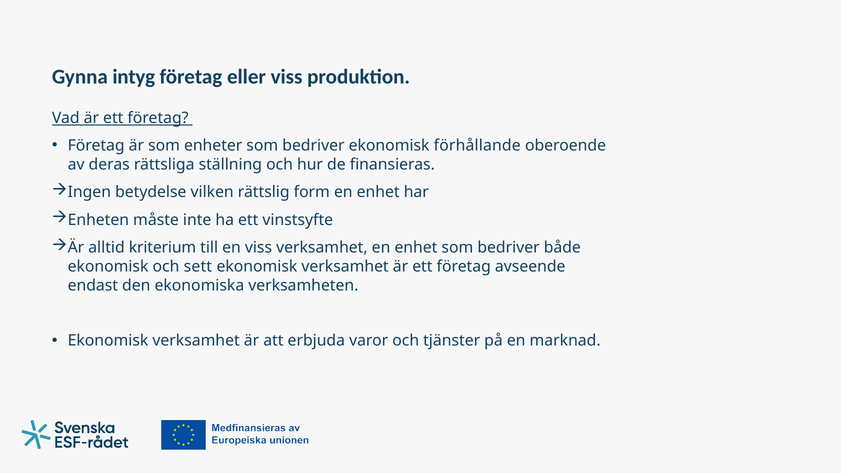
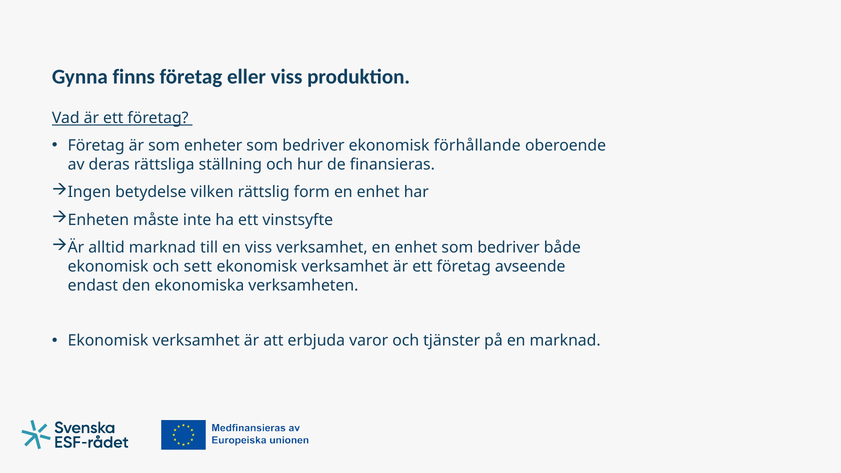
intyg: intyg -> finns
alltid kriterium: kriterium -> marknad
